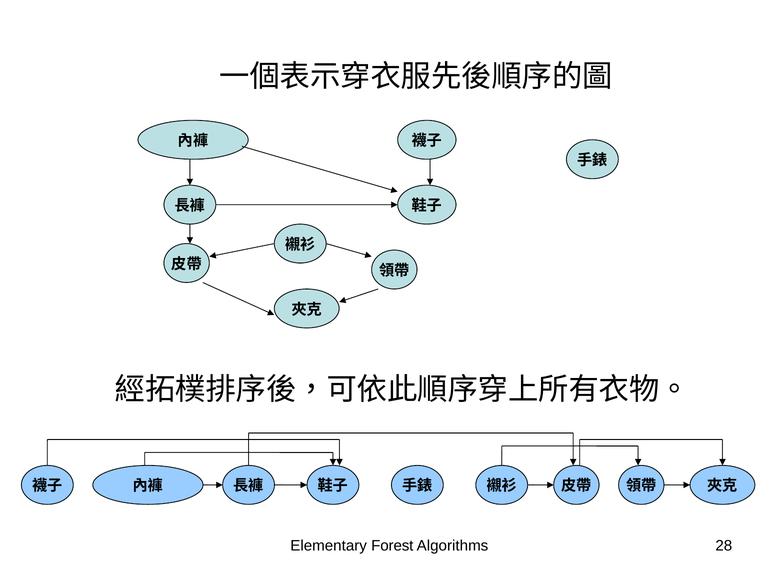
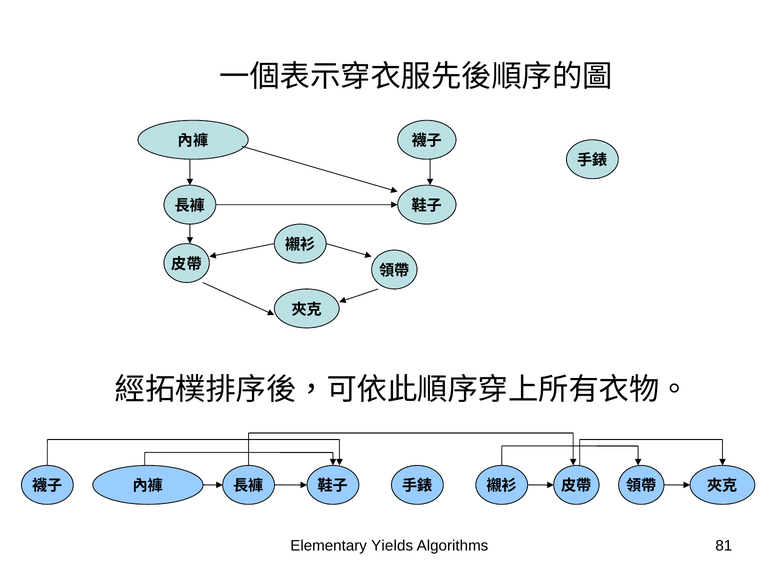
Forest: Forest -> Yields
28: 28 -> 81
